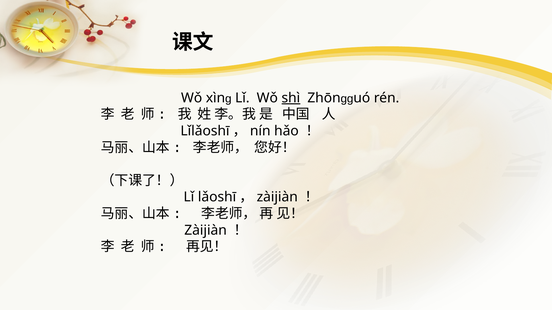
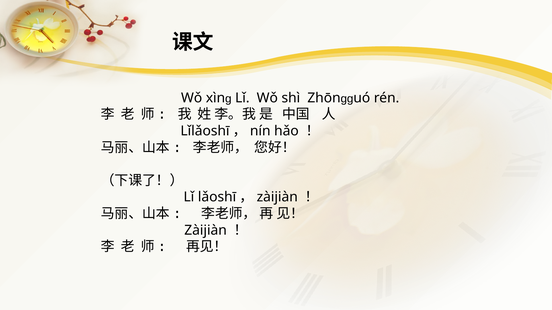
shì underline: present -> none
